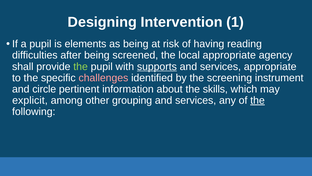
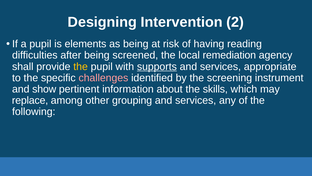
1: 1 -> 2
local appropriate: appropriate -> remediation
the at (81, 66) colour: light green -> yellow
circle: circle -> show
explicit: explicit -> replace
the at (258, 100) underline: present -> none
